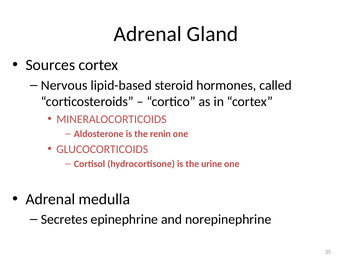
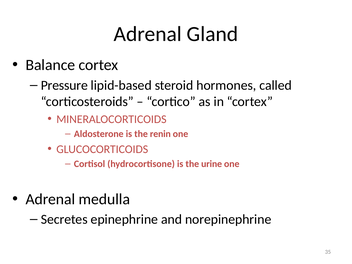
Sources: Sources -> Balance
Nervous: Nervous -> Pressure
